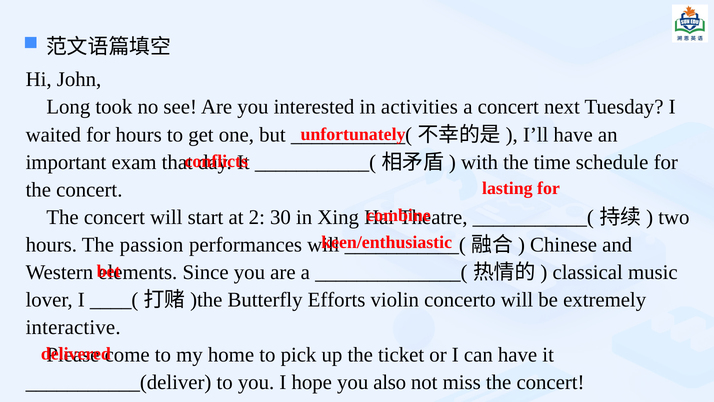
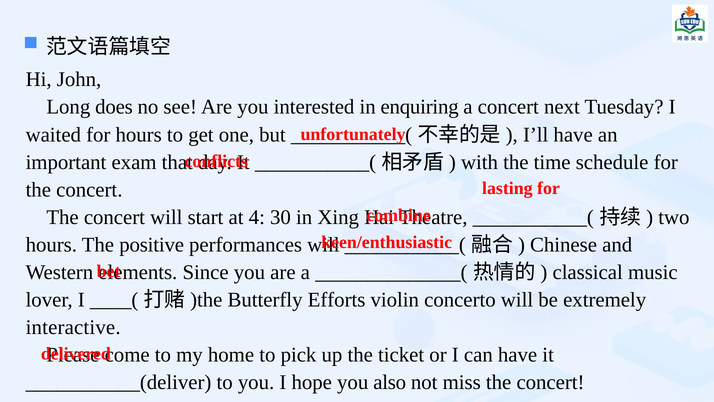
took: took -> does
activities: activities -> enquiring
2: 2 -> 4
passion: passion -> positive
